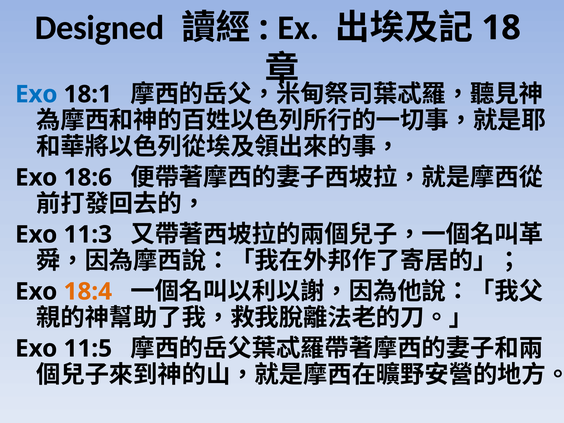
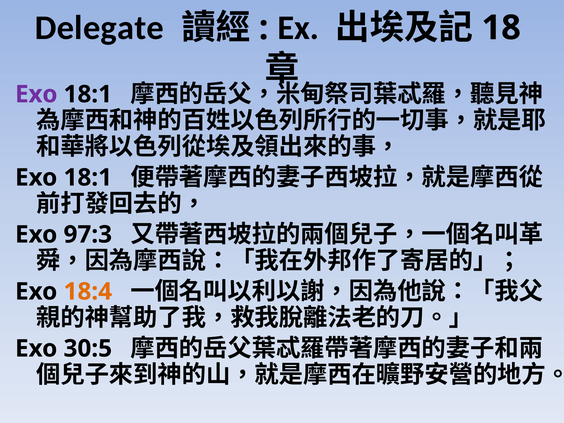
Designed: Designed -> Delegate
Exo at (36, 94) colour: blue -> purple
18:6 at (88, 178): 18:6 -> 18:1
11:3: 11:3 -> 97:3
11:5: 11:5 -> 30:5
